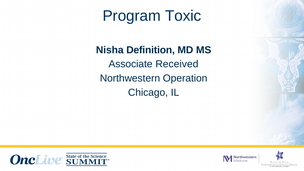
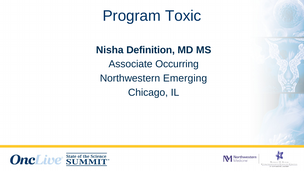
Received: Received -> Occurring
Operation: Operation -> Emerging
